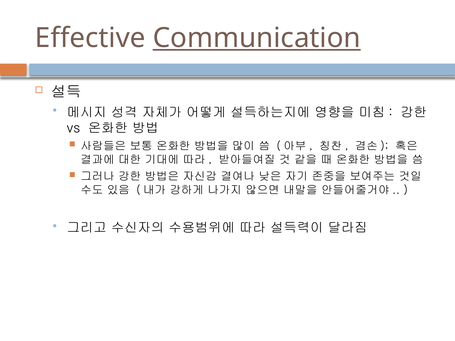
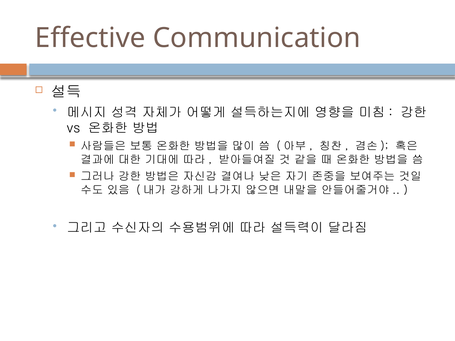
Communication underline: present -> none
